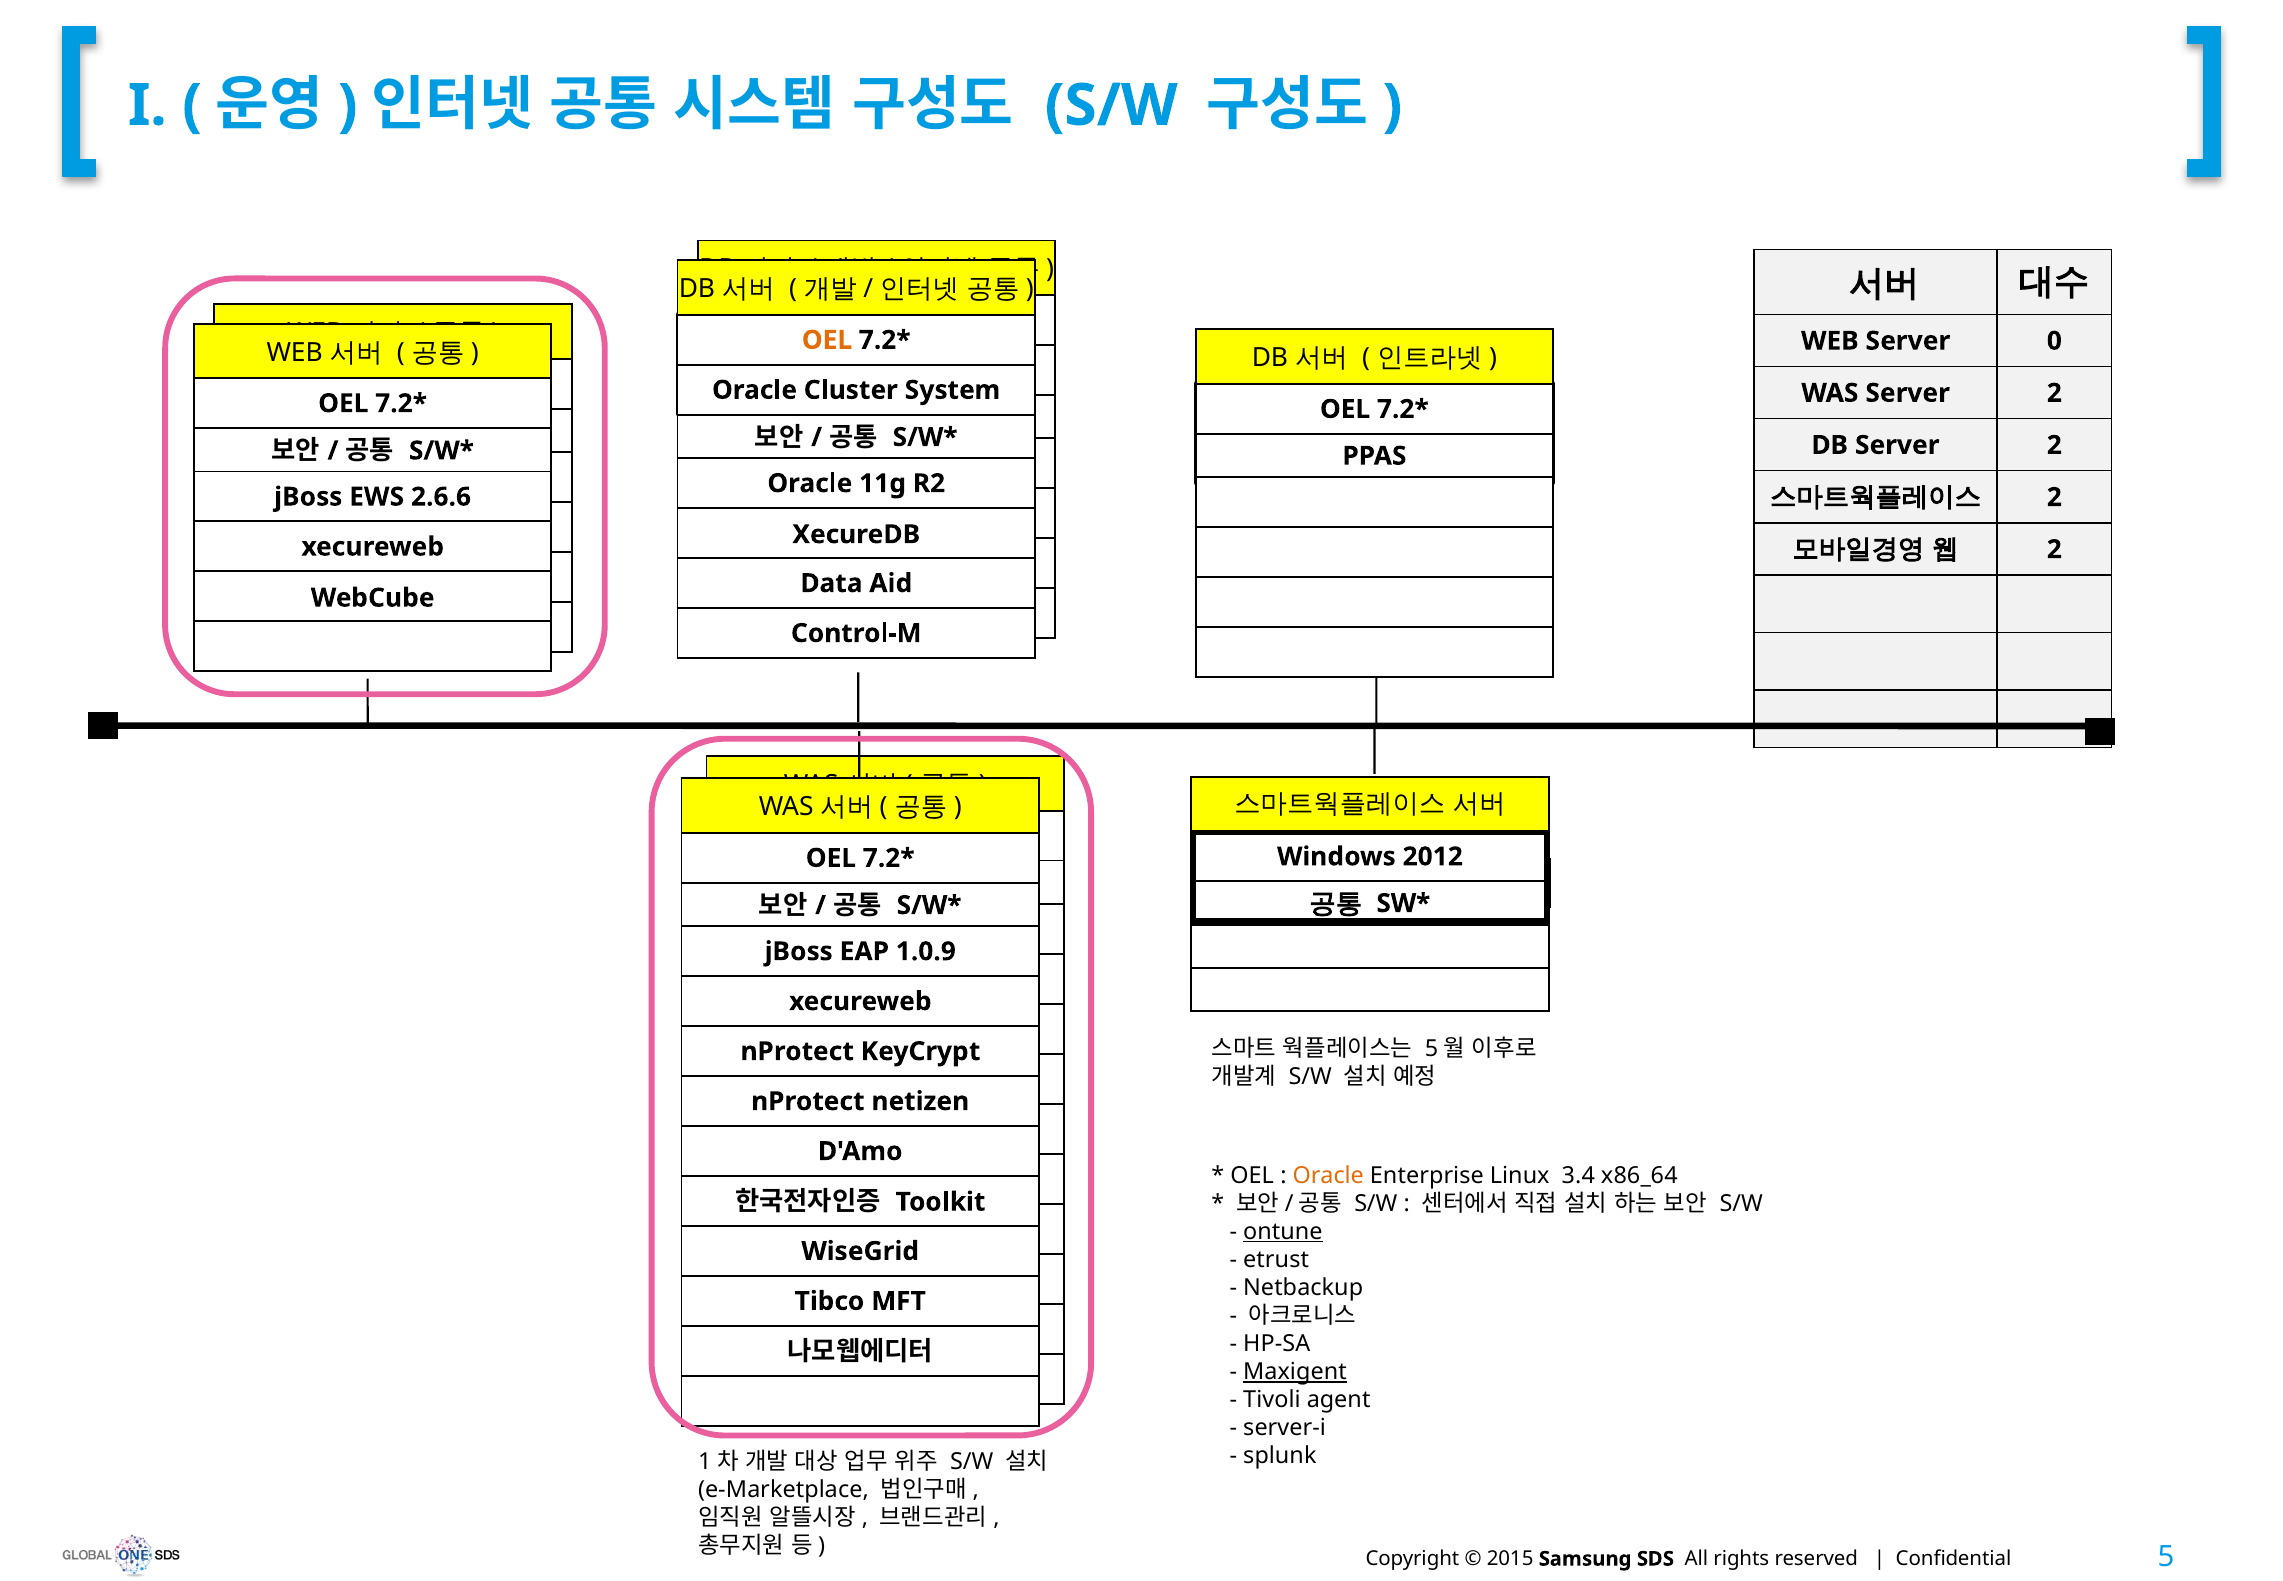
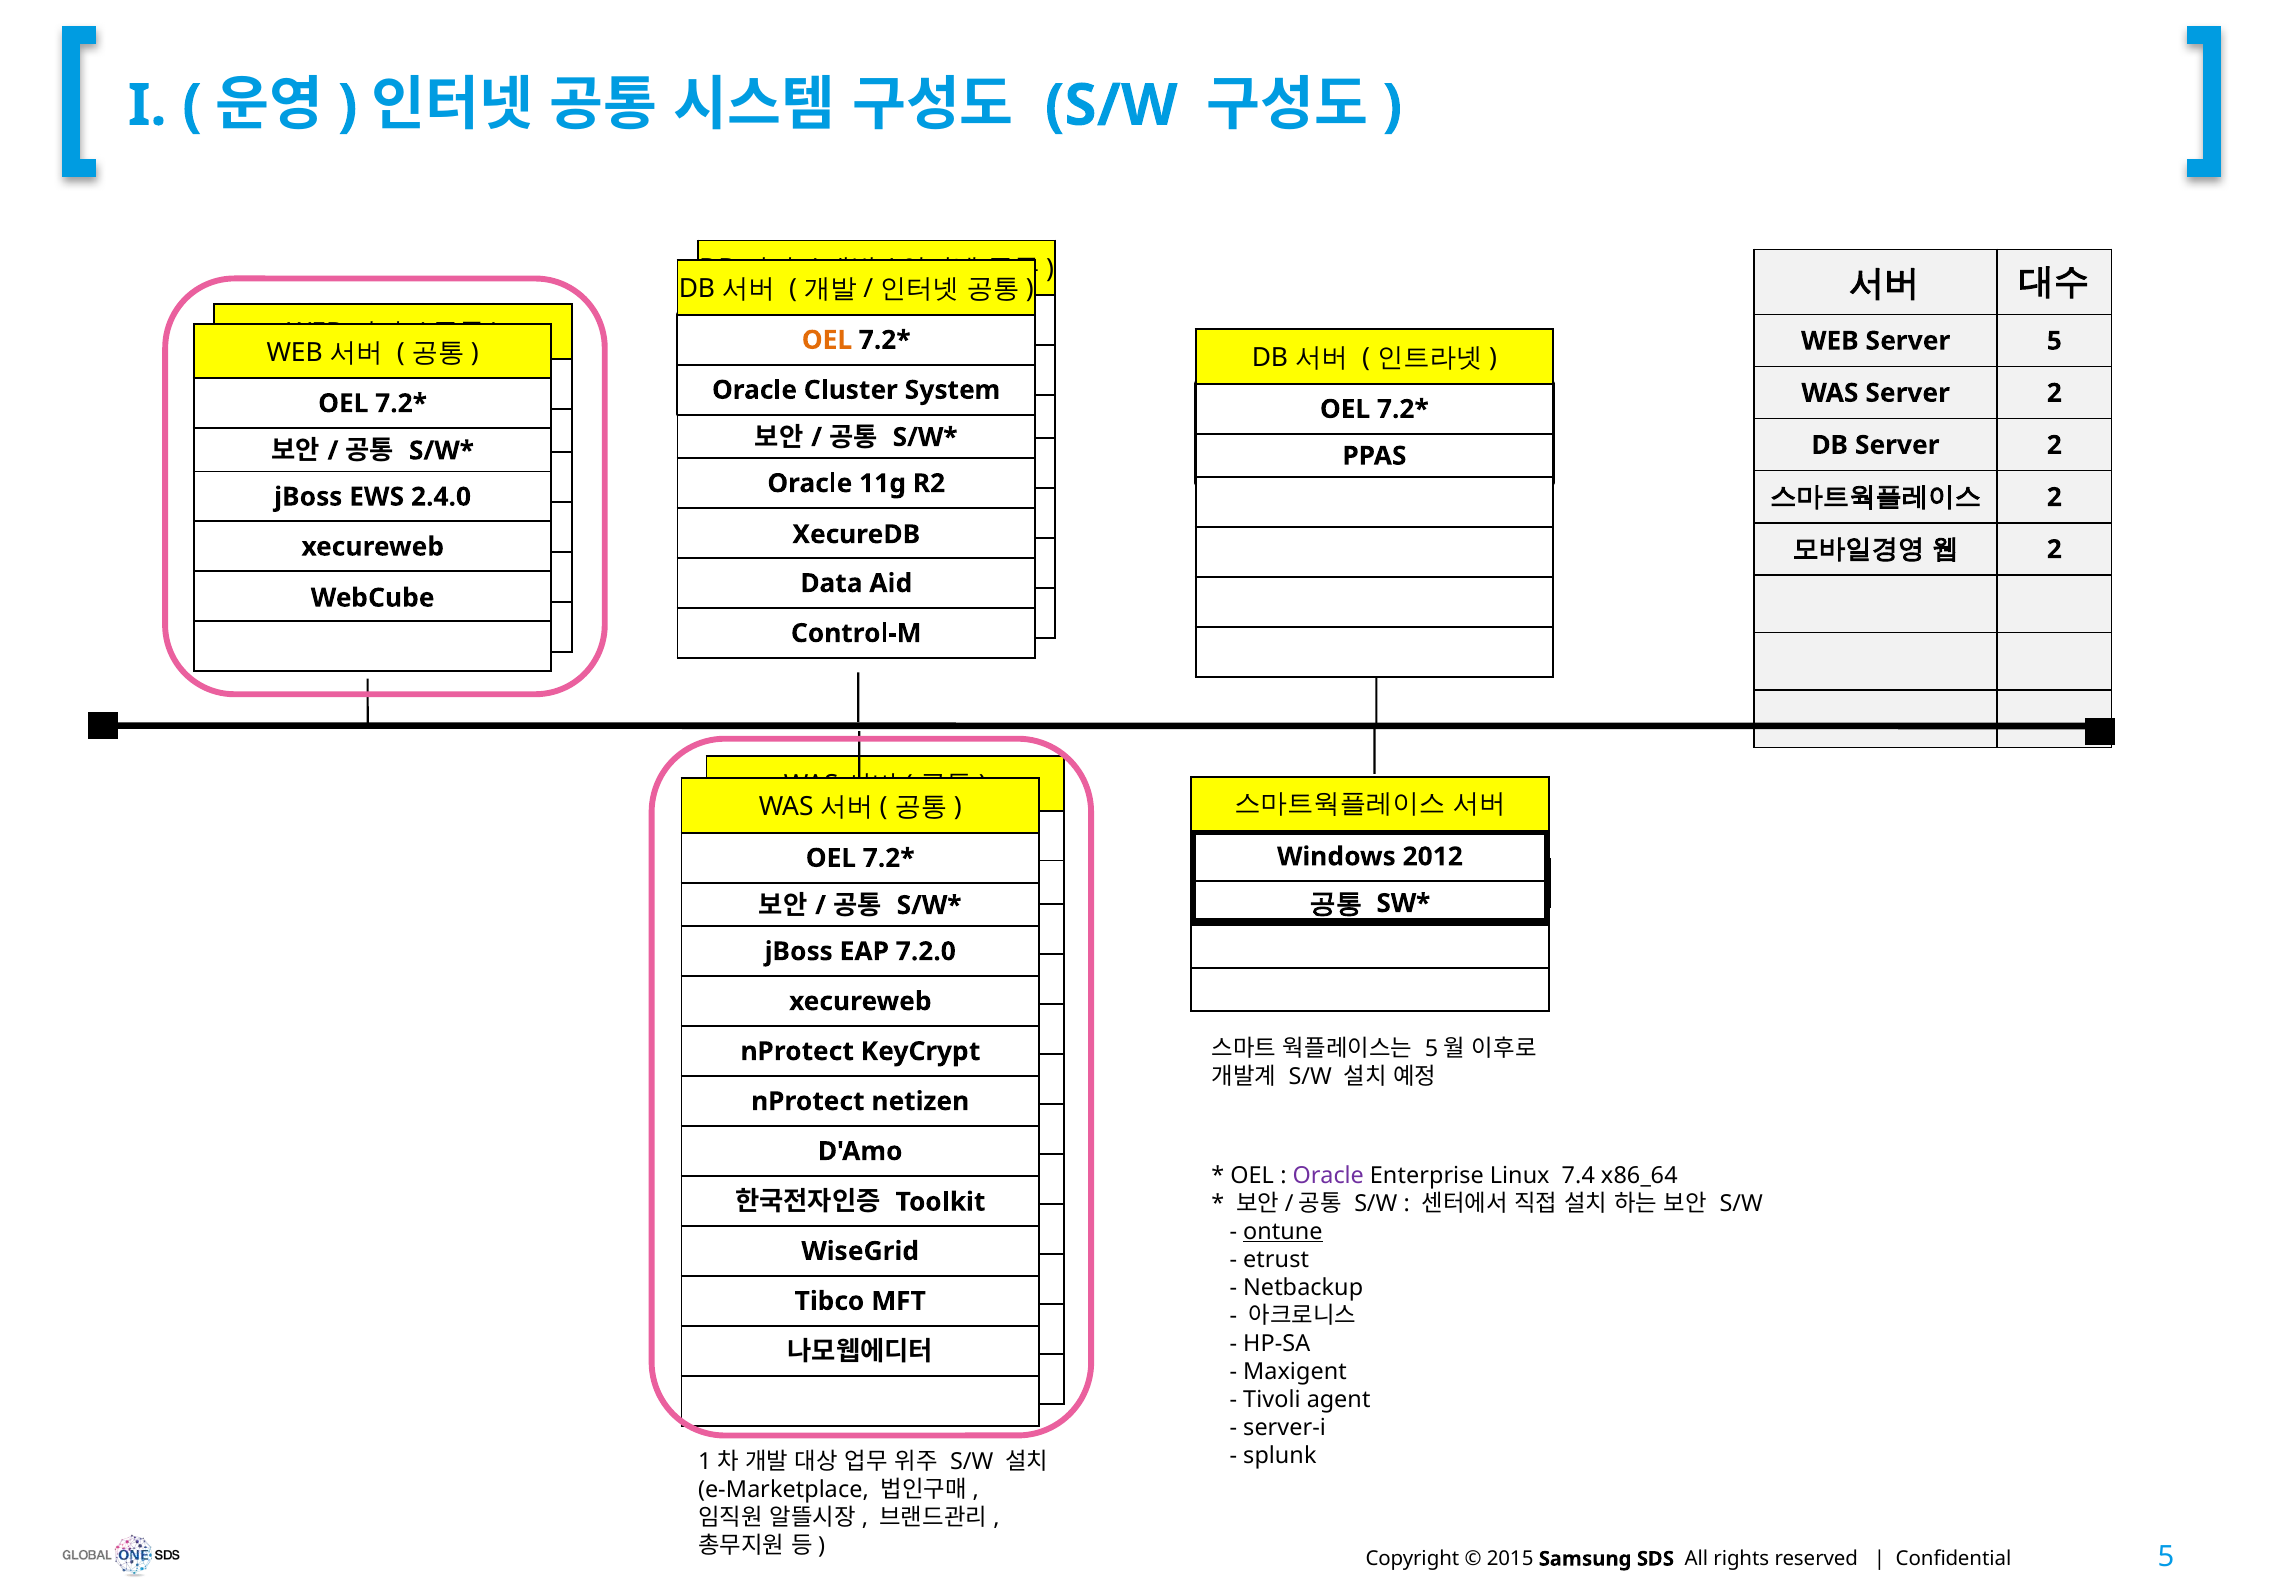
Server 0: 0 -> 5
2.6.6: 2.6.6 -> 2.4.0
1.0.9: 1.0.9 -> 7.2.0
Oracle at (1328, 1175) colour: orange -> purple
3.4: 3.4 -> 7.4
Maxigent underline: present -> none
